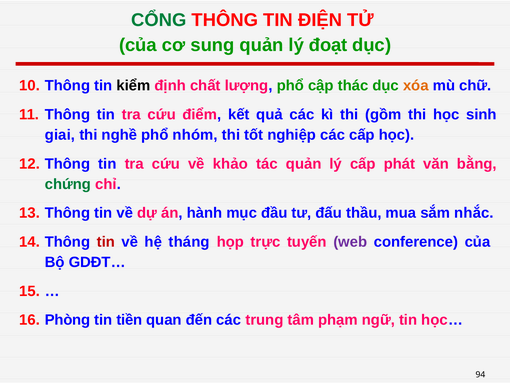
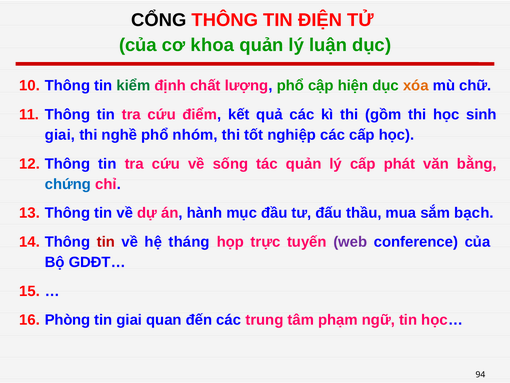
CỔNG colour: green -> black
sung: sung -> khoa
đoạt: đoạt -> luận
kiểm colour: black -> green
thác: thác -> hiện
khảo: khảo -> sống
chứng colour: green -> blue
nhắc: nhắc -> bạch
tin tiền: tiền -> giai
